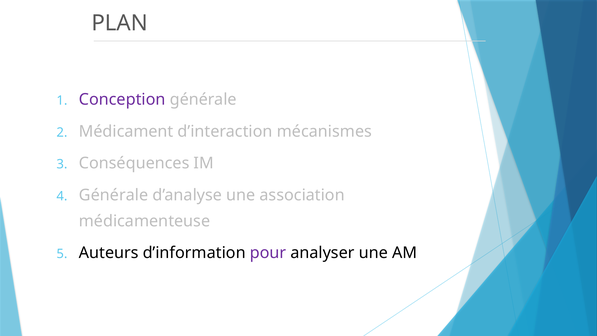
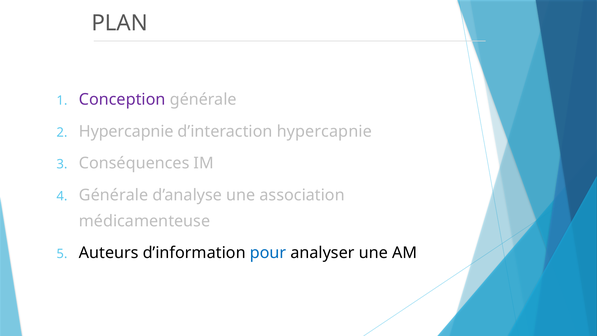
Médicament at (126, 131): Médicament -> Hypercapnie
d’interaction mécanismes: mécanismes -> hypercapnie
pour colour: purple -> blue
